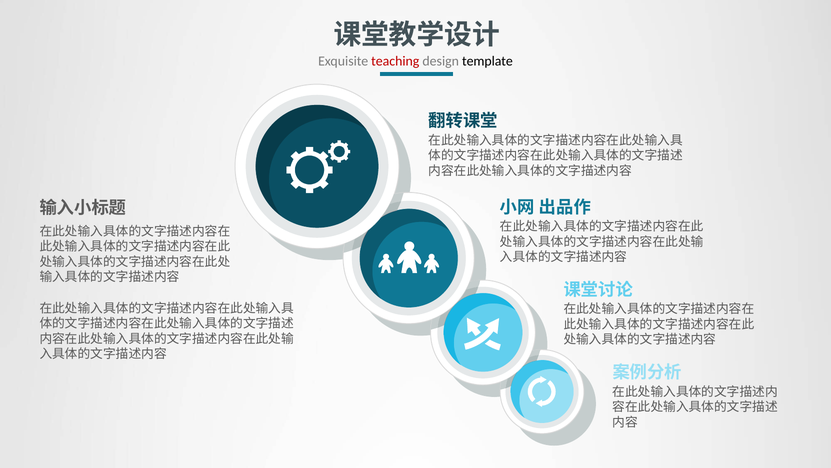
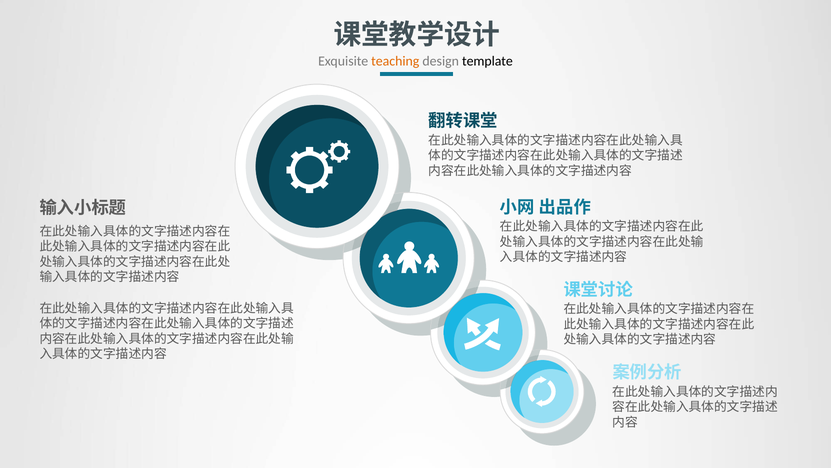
teaching colour: red -> orange
